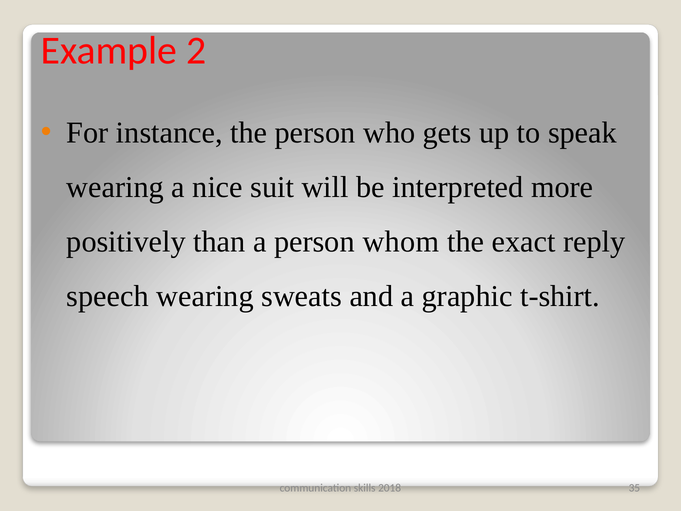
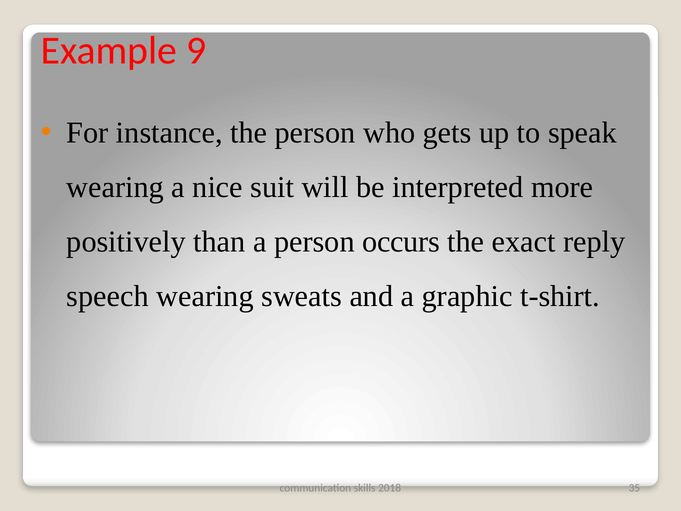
2: 2 -> 9
whom: whom -> occurs
